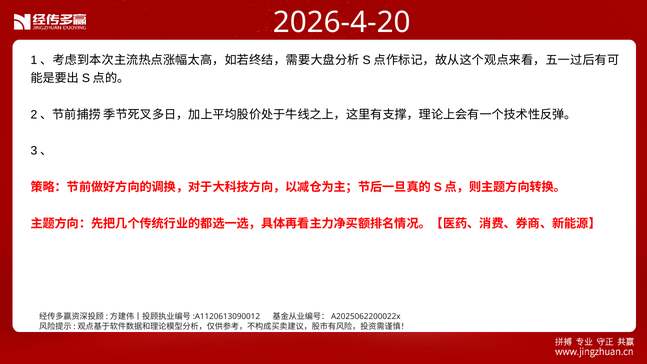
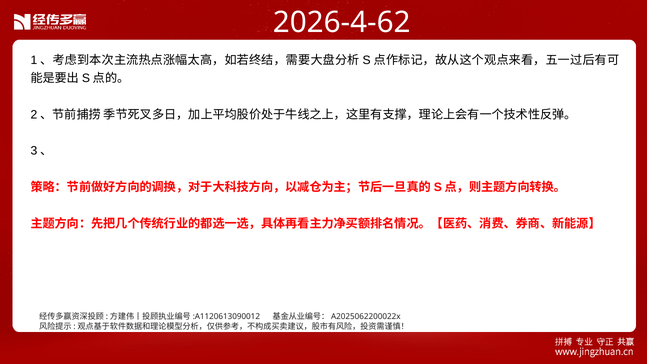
2026-4-20: 2026-4-20 -> 2026-4-62
